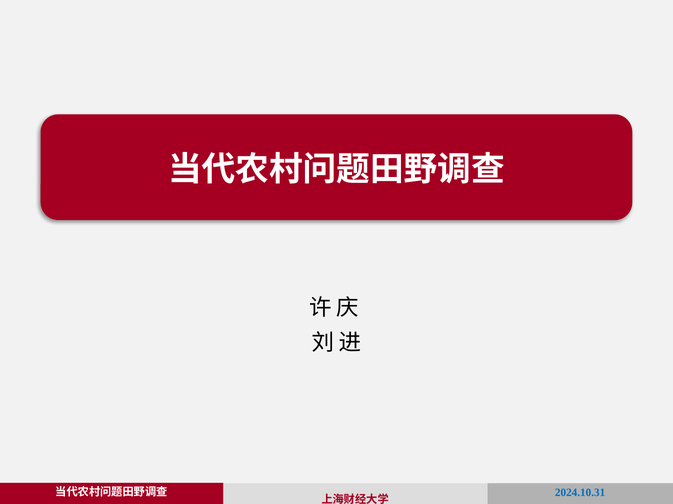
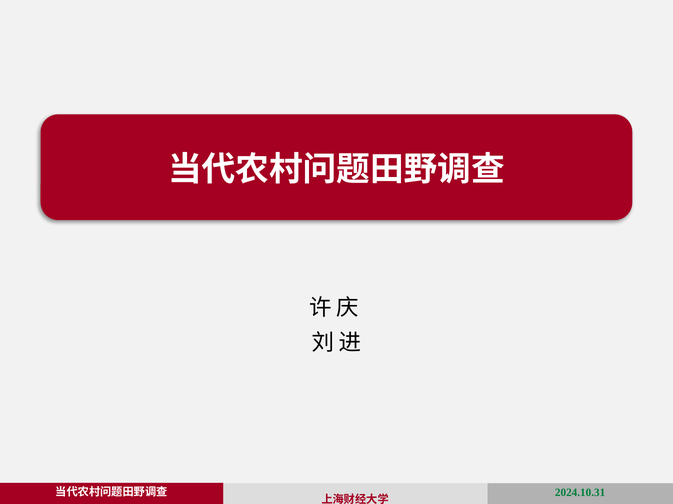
2024.10.31 colour: blue -> green
